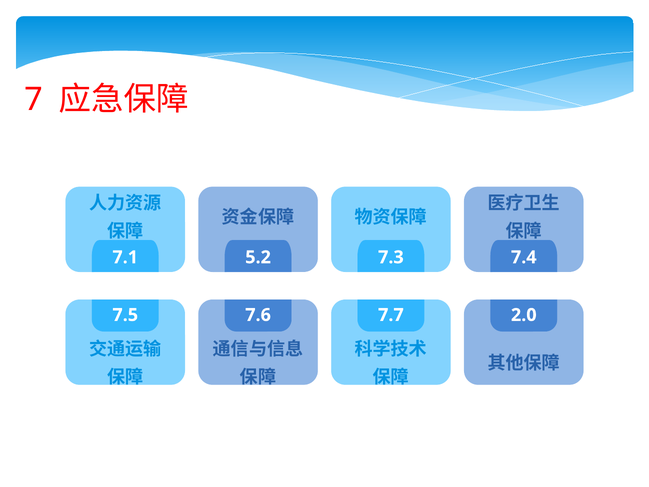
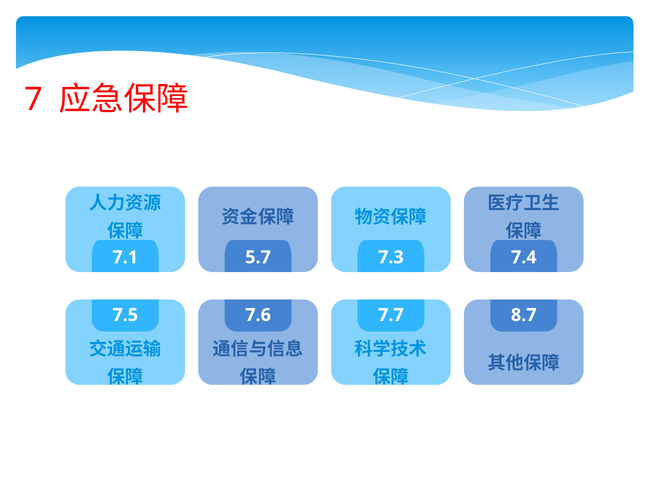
5.2: 5.2 -> 5.7
2.0: 2.0 -> 8.7
